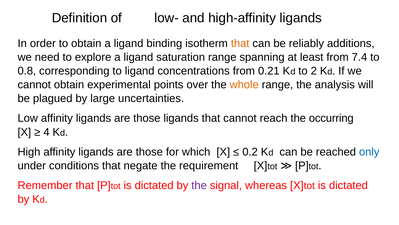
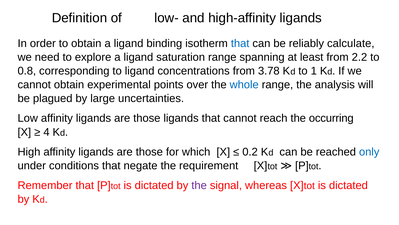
that at (240, 43) colour: orange -> blue
additions: additions -> calculate
7.4: 7.4 -> 2.2
0.21: 0.21 -> 3.78
2: 2 -> 1
whole colour: orange -> blue
